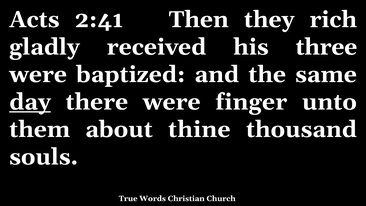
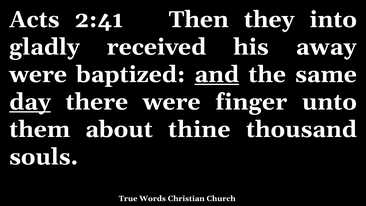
rich: rich -> into
three: three -> away
and underline: none -> present
